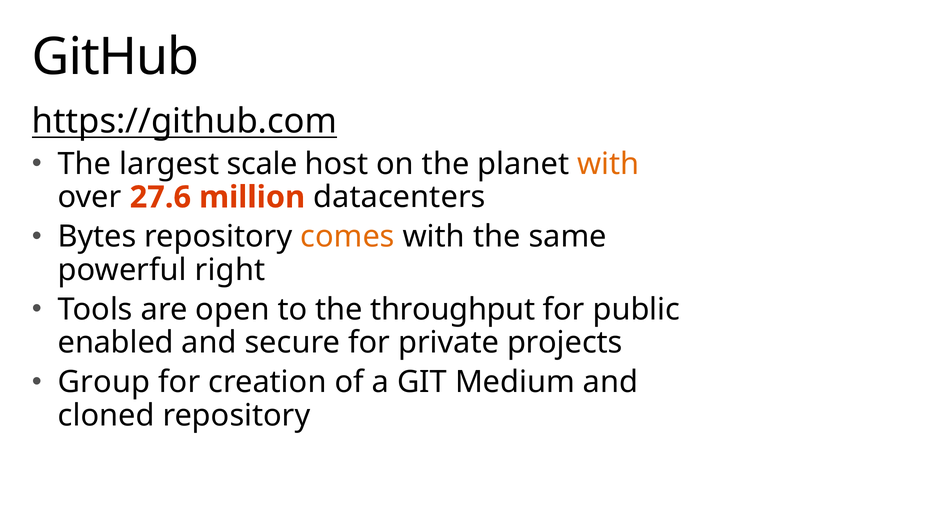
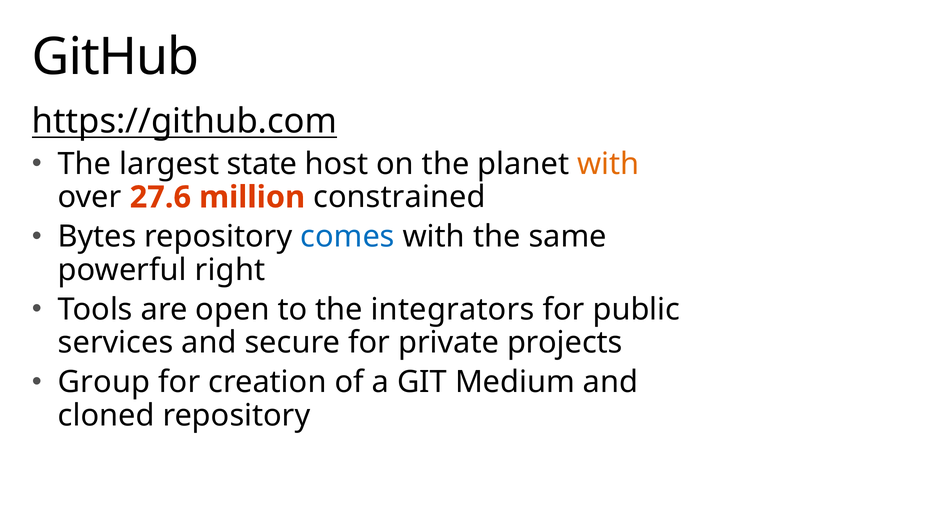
scale: scale -> state
datacenters: datacenters -> constrained
comes colour: orange -> blue
throughput: throughput -> integrators
enabled: enabled -> services
